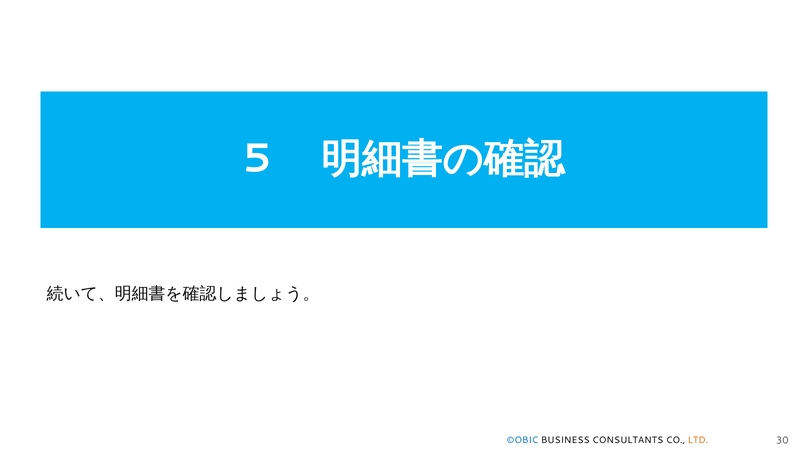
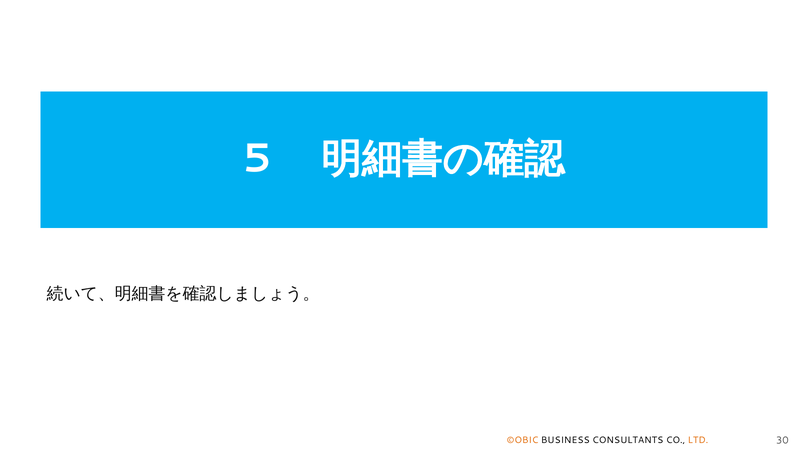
©OBIC colour: blue -> orange
